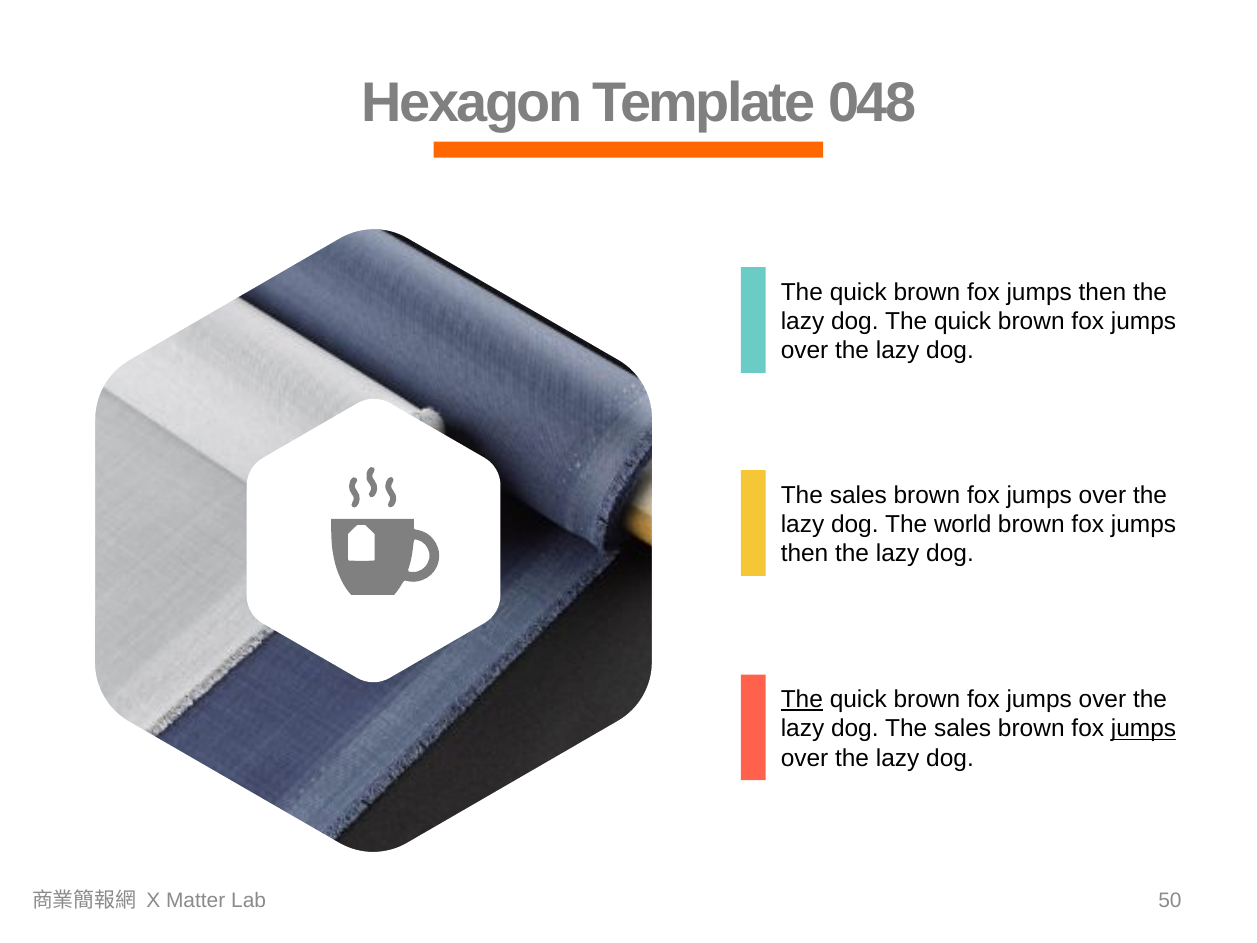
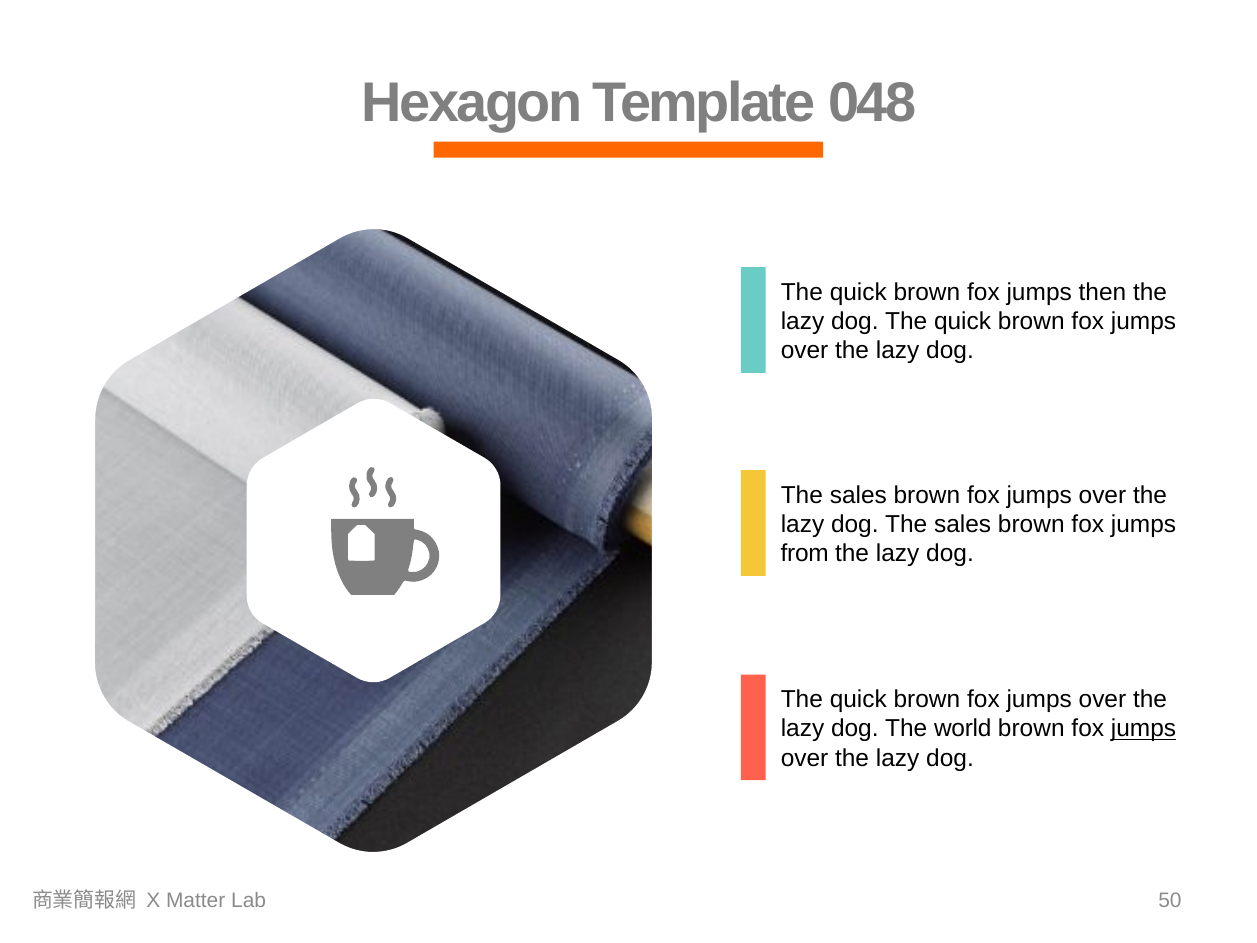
world at (963, 524): world -> sales
then at (805, 554): then -> from
The at (802, 699) underline: present -> none
sales at (963, 729): sales -> world
